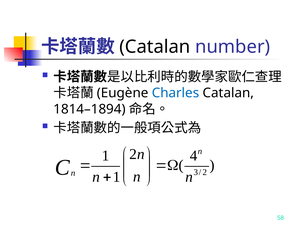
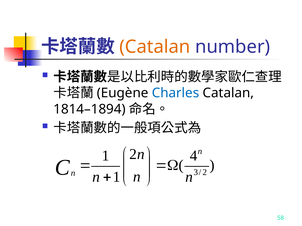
Catalan at (155, 47) colour: black -> orange
